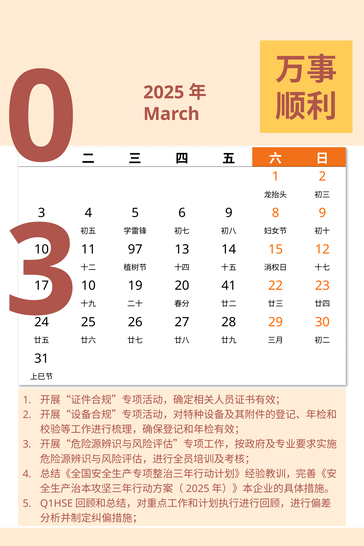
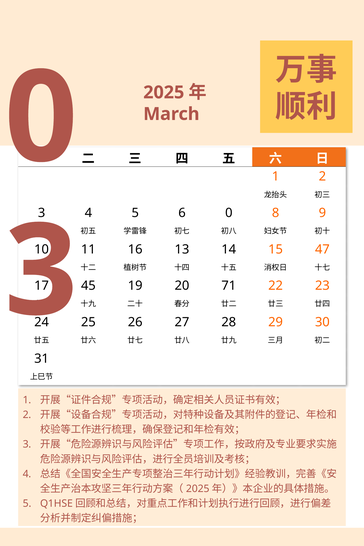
6 9: 9 -> 0
97: 97 -> 16
12: 12 -> 47
10 at (88, 286): 10 -> 45
41: 41 -> 71
